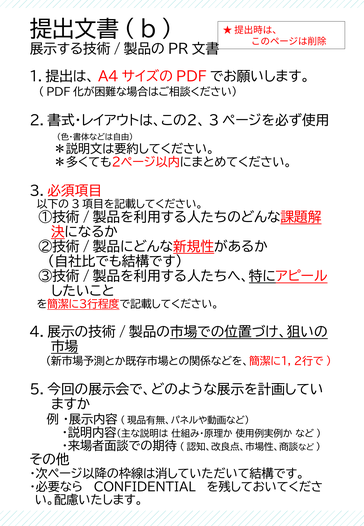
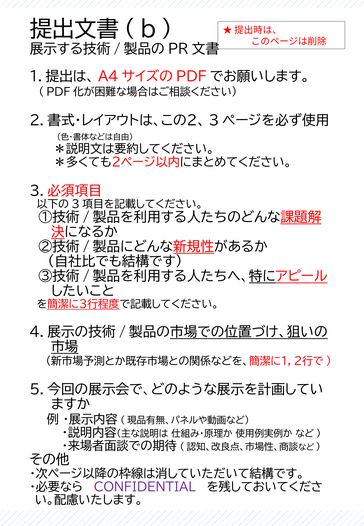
CONFIDENTIAL colour: black -> purple
